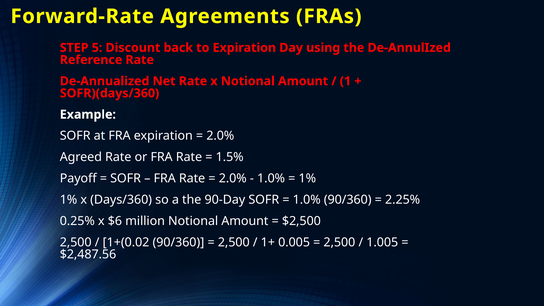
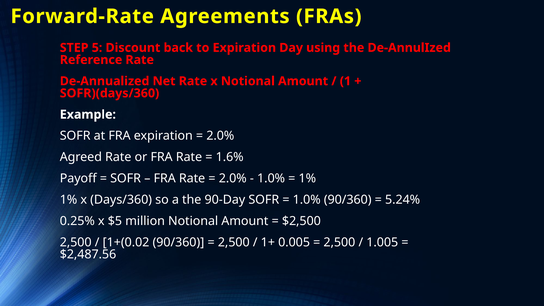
1.5%: 1.5% -> 1.6%
2.25%: 2.25% -> 5.24%
$6: $6 -> $5
